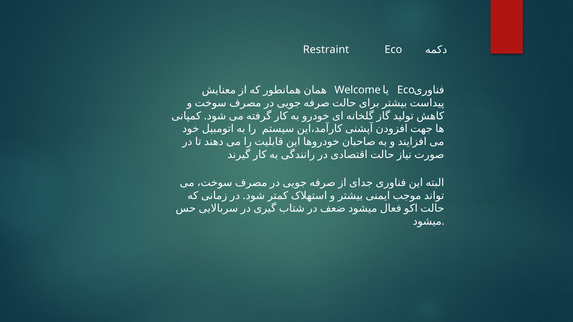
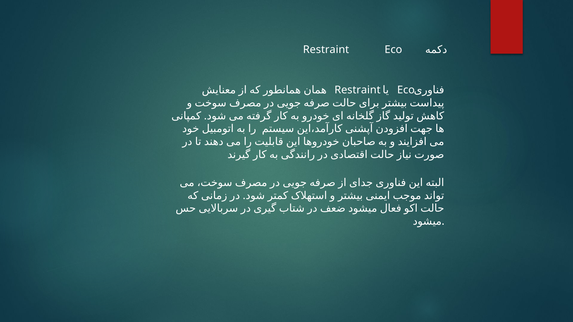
Welcome at (358, 90): Welcome -> Restraint
